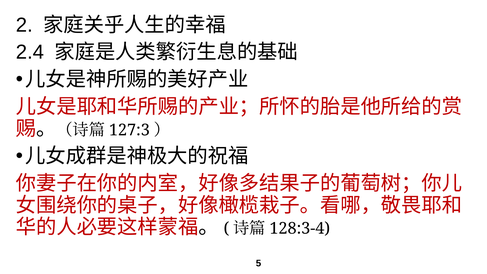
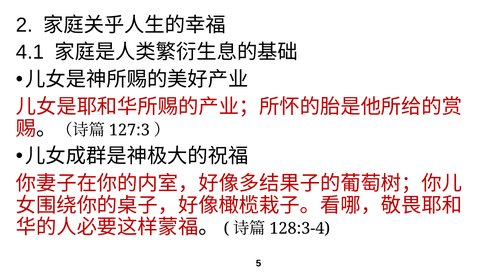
2.4: 2.4 -> 4.1
